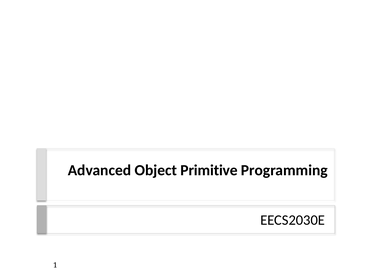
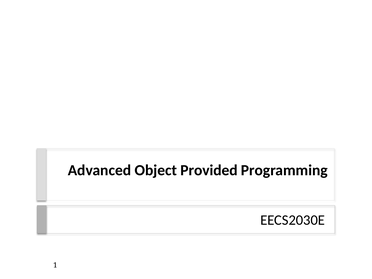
Primitive: Primitive -> Provided
